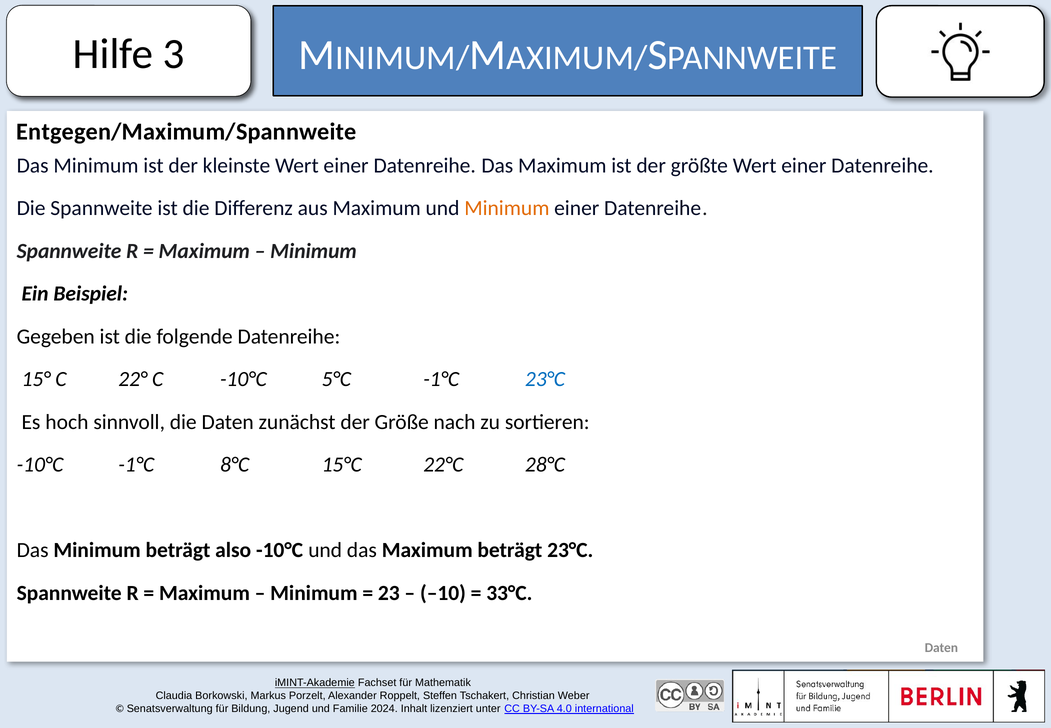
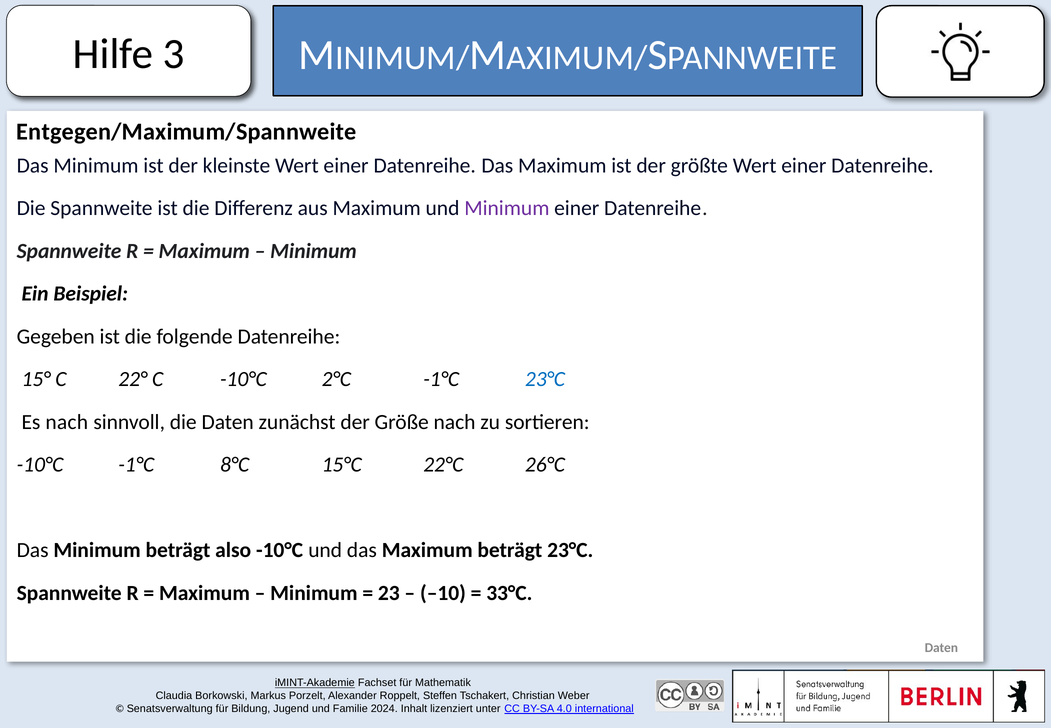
Minimum at (507, 208) colour: orange -> purple
5°C: 5°C -> 2°C
Es hoch: hoch -> nach
28°C: 28°C -> 26°C
